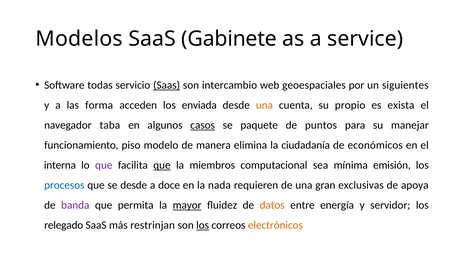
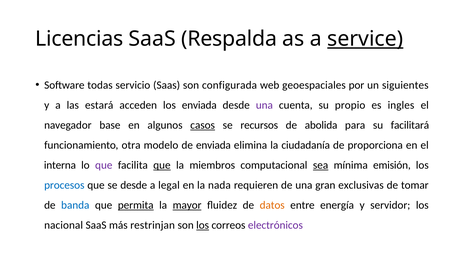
Modelos: Modelos -> Licencias
Gabinete: Gabinete -> Respalda
service underline: none -> present
Saas at (167, 86) underline: present -> none
intercambio: intercambio -> configurada
forma: forma -> estará
una at (264, 106) colour: orange -> purple
exista: exista -> ingles
taba: taba -> base
paquete: paquete -> recursos
puntos: puntos -> abolida
manejar: manejar -> facilitará
piso: piso -> otra
de manera: manera -> enviada
económicos: económicos -> proporciona
sea underline: none -> present
doce: doce -> legal
apoya: apoya -> tomar
banda colour: purple -> blue
permita underline: none -> present
relegado: relegado -> nacional
electrónicos colour: orange -> purple
